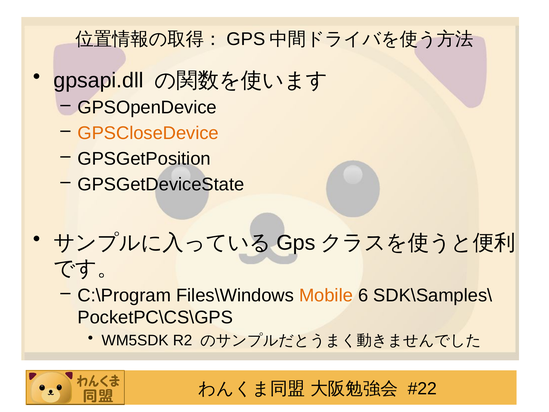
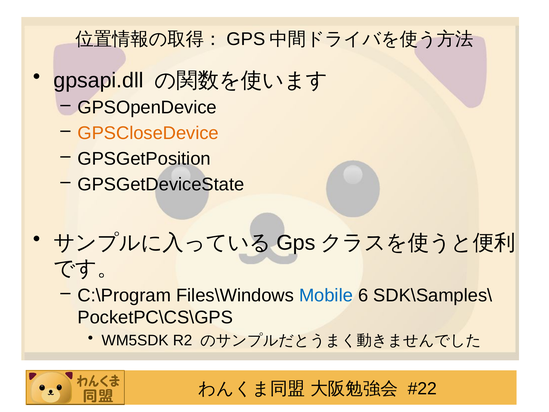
Mobile colour: orange -> blue
